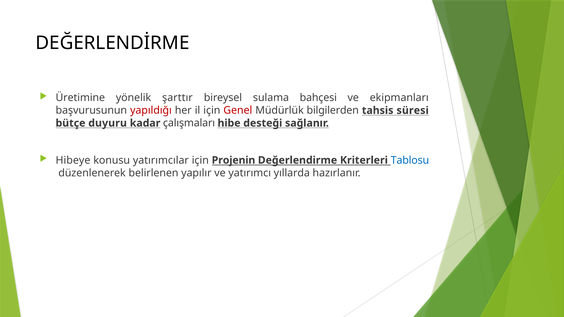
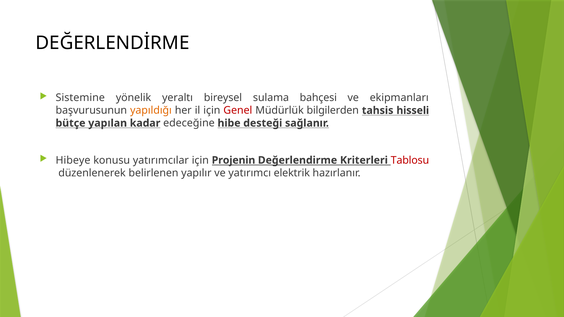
Üretimine: Üretimine -> Sistemine
şarttır: şarttır -> yeraltı
yapıldığı colour: red -> orange
süresi: süresi -> hisseli
duyuru: duyuru -> yapılan
çalışmaları: çalışmaları -> edeceğine
Tablosu colour: blue -> red
yıllarda: yıllarda -> elektrik
